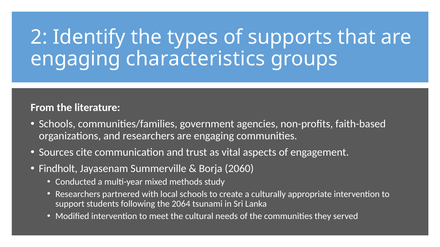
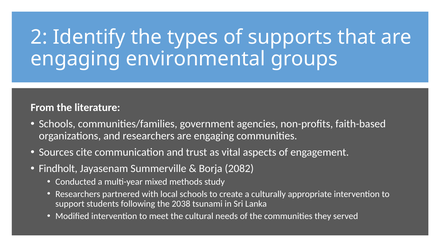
characteristics: characteristics -> environmental
2060: 2060 -> 2082
2064: 2064 -> 2038
